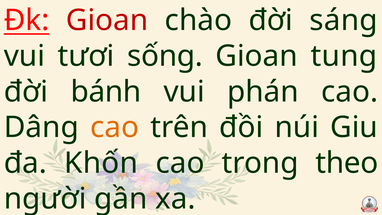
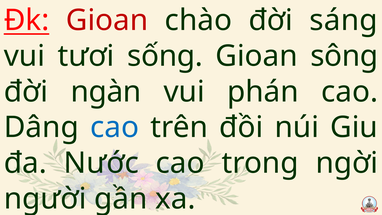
tung: tung -> sông
bánh: bánh -> ngàn
cao at (115, 127) colour: orange -> blue
Khốn: Khốn -> Nước
theo: theo -> ngời
